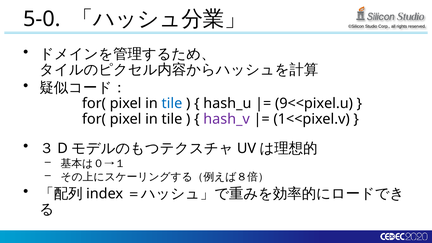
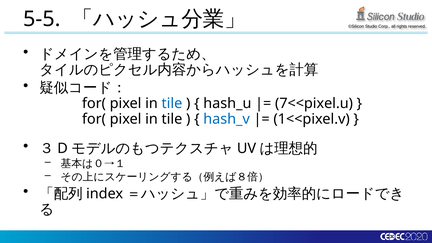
5-0: 5-0 -> 5-5
9<<pixel.u: 9<<pixel.u -> 7<<pixel.u
hash_v colour: purple -> blue
